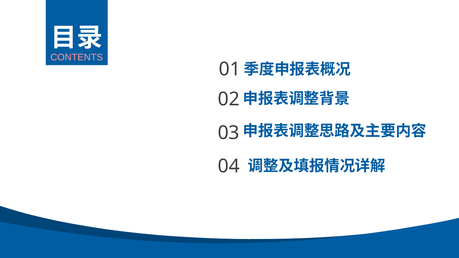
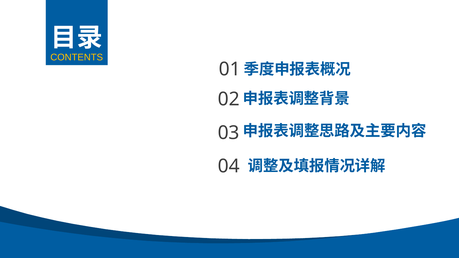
CONTENTS colour: pink -> yellow
